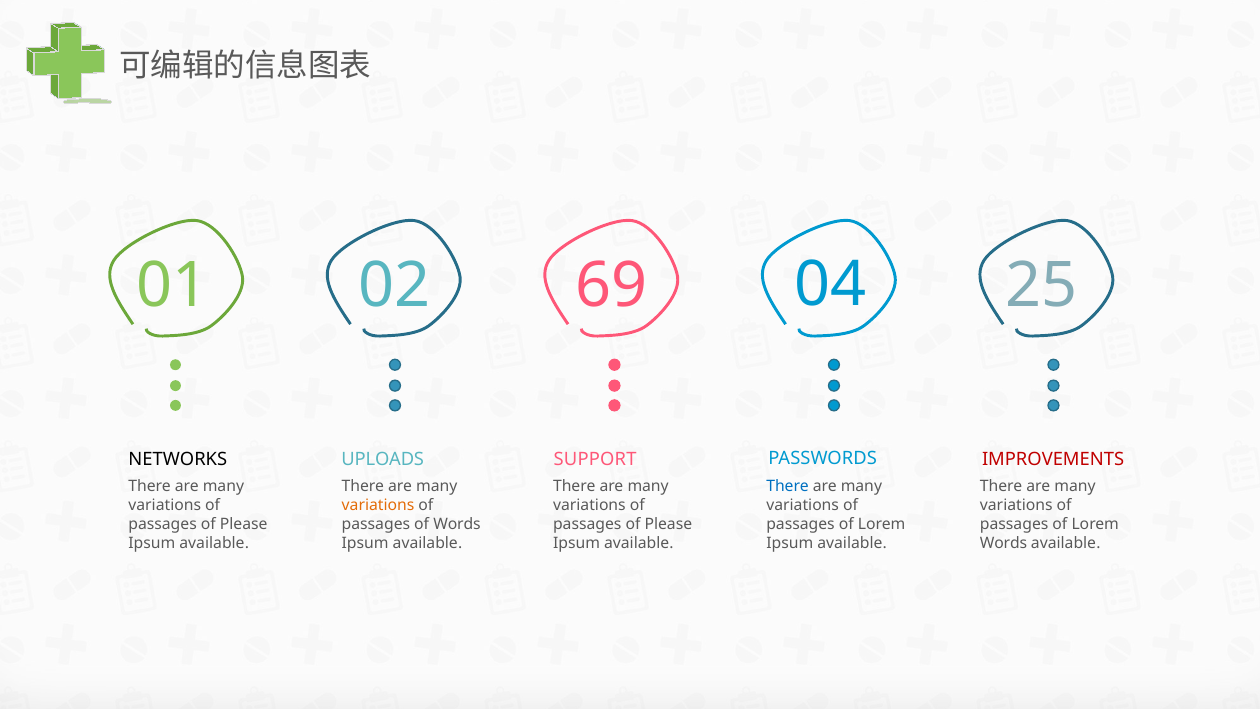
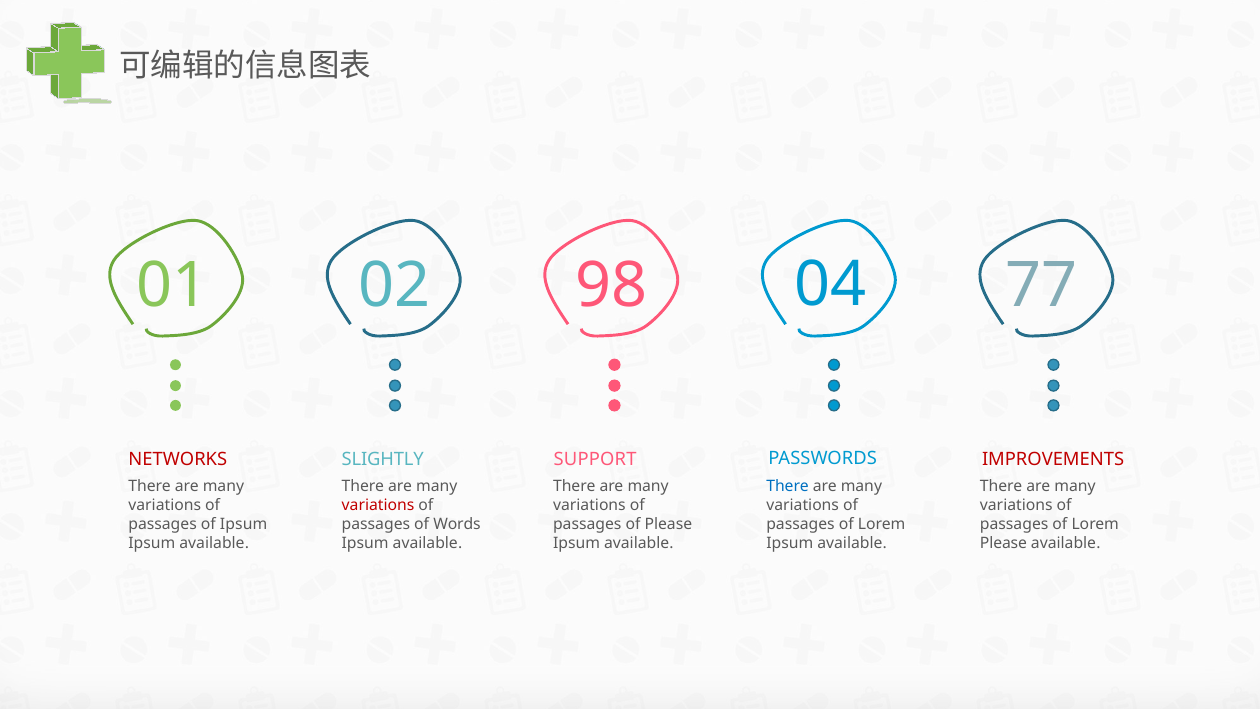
69: 69 -> 98
25: 25 -> 77
NETWORKS colour: black -> red
UPLOADS: UPLOADS -> SLIGHTLY
variations at (378, 505) colour: orange -> red
Please at (244, 524): Please -> Ipsum
Words at (1004, 543): Words -> Please
